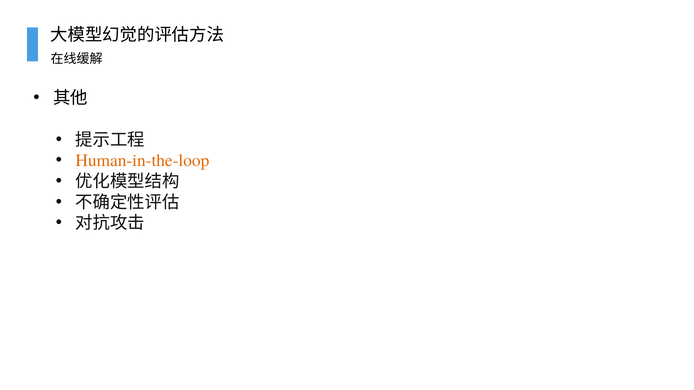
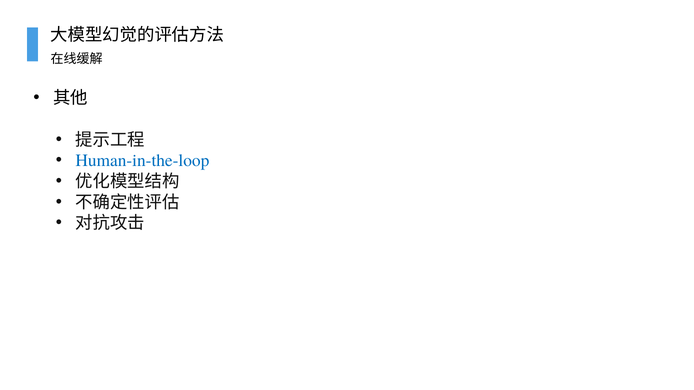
Human-in-the-loop colour: orange -> blue
